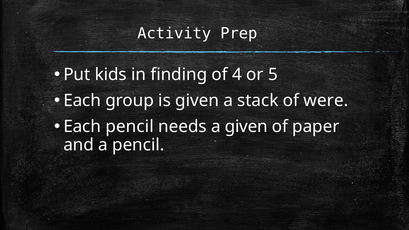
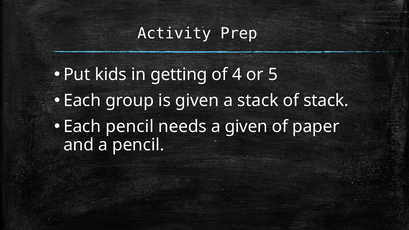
finding: finding -> getting
of were: were -> stack
